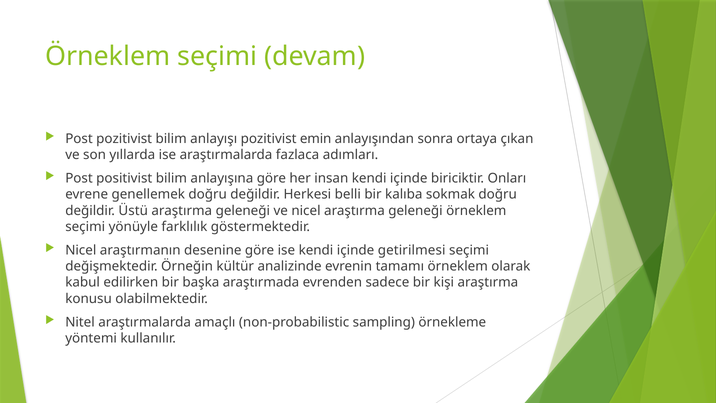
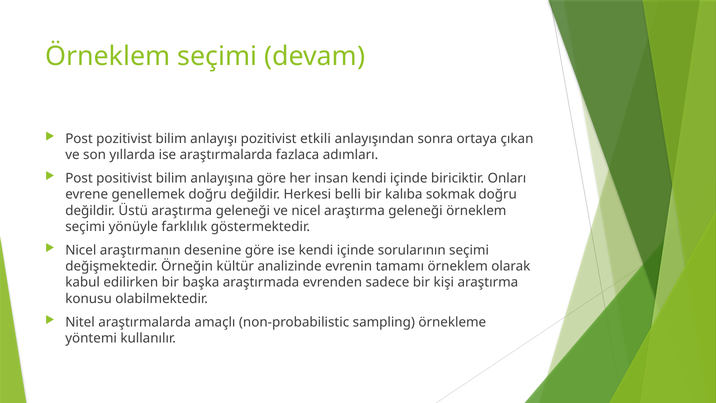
emin: emin -> etkili
getirilmesi: getirilmesi -> sorularının
